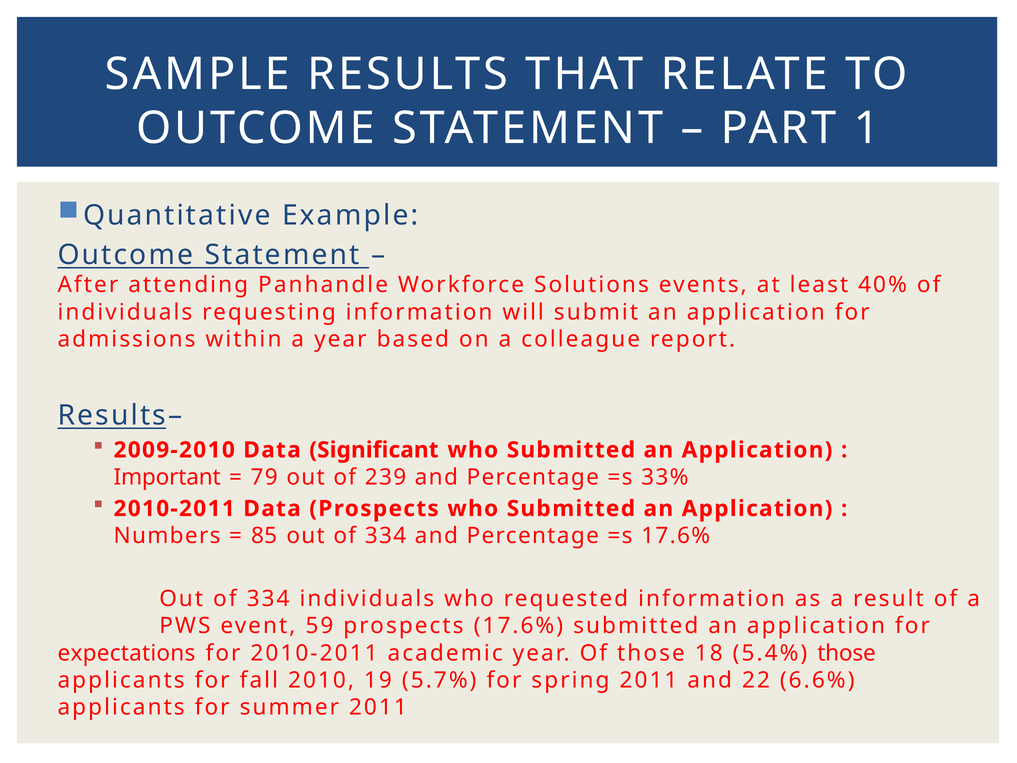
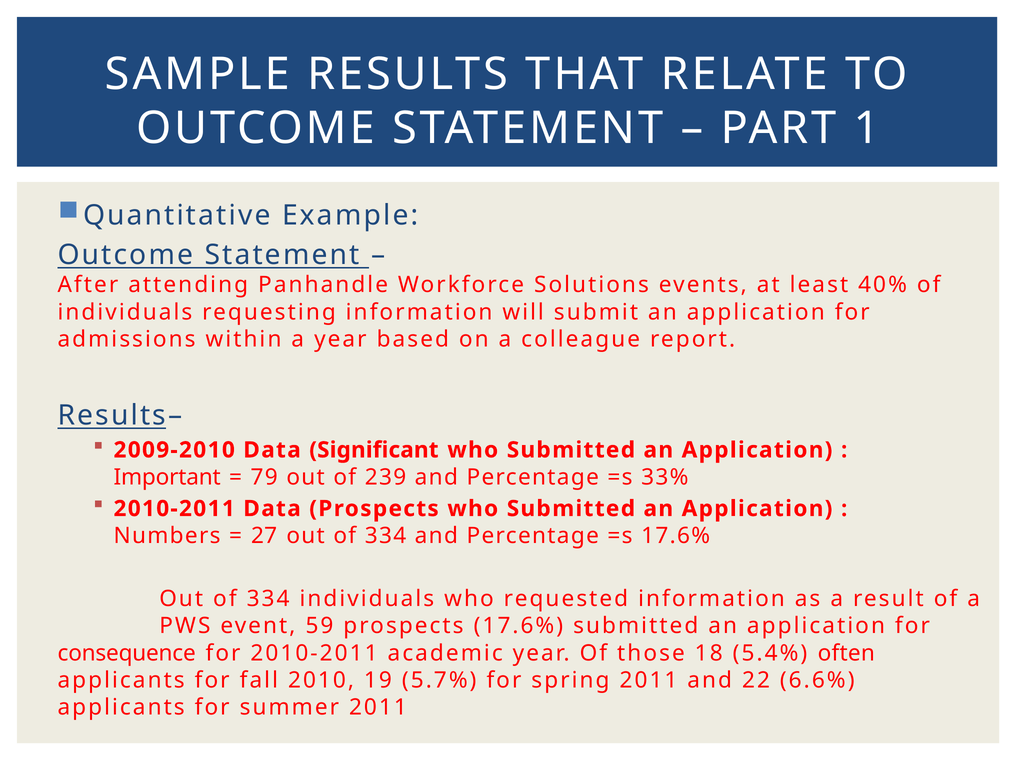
85: 85 -> 27
expectations: expectations -> consequence
5.4% those: those -> often
